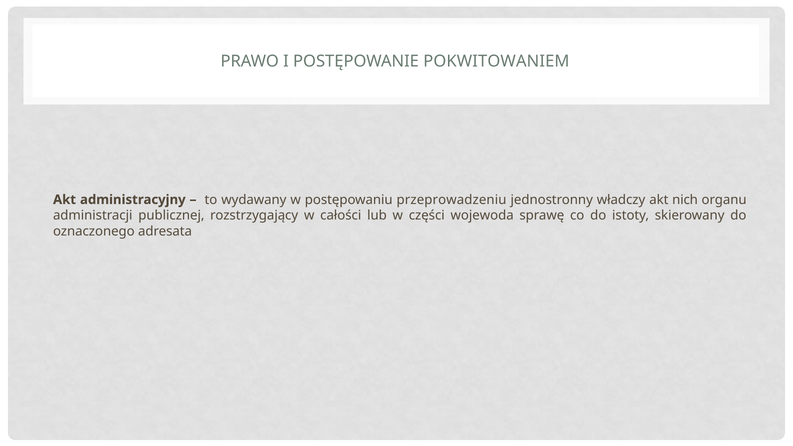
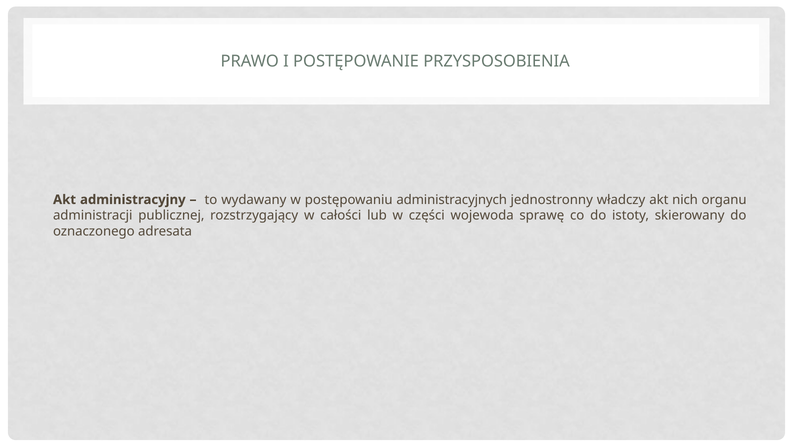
POKWITOWANIEM: POKWITOWANIEM -> PRZYSPOSOBIENIA
przeprowadzeniu: przeprowadzeniu -> administracyjnych
